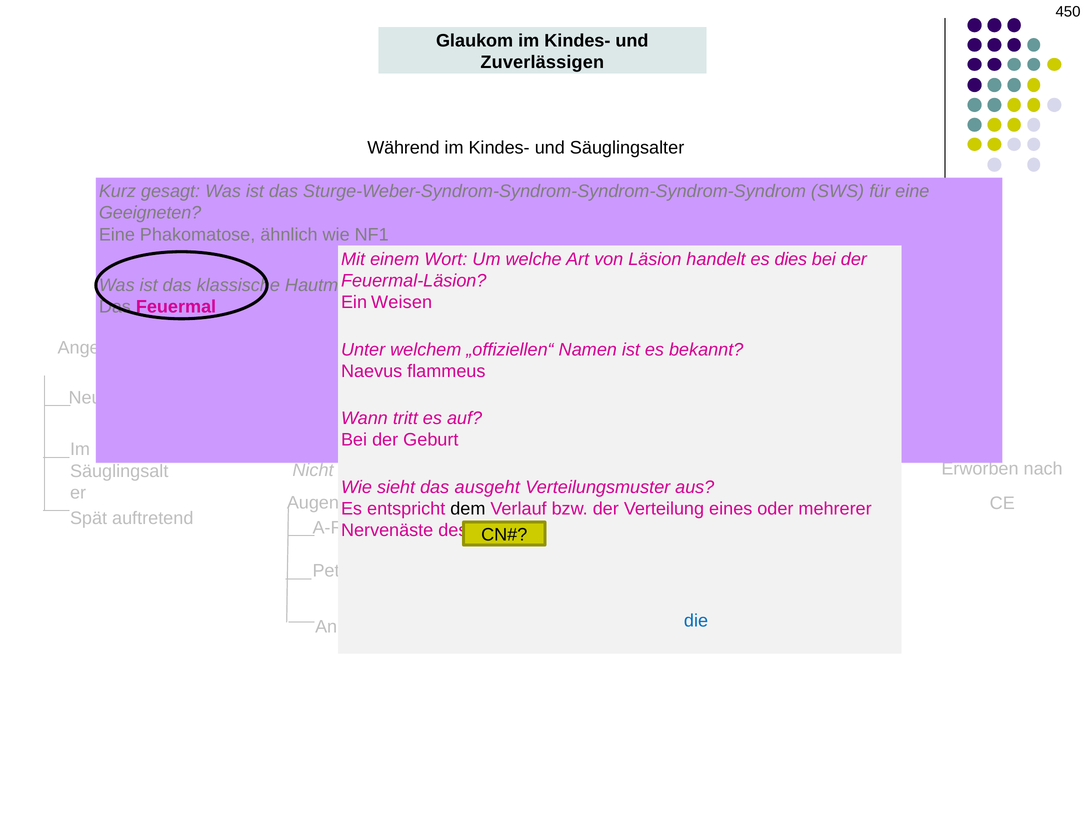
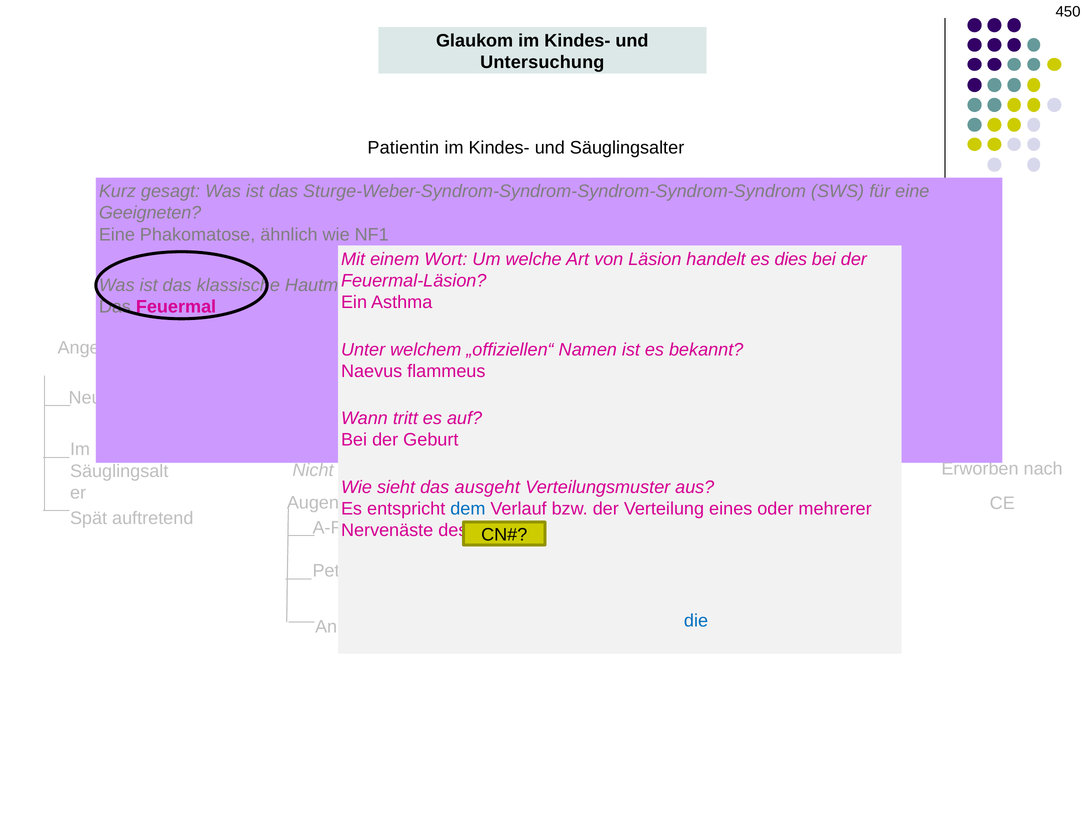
Zuverlässigen: Zuverlässigen -> Untersuchung
Während: Während -> Patientin
Weisen: Weisen -> Asthma
dem at (468, 509) colour: black -> blue
